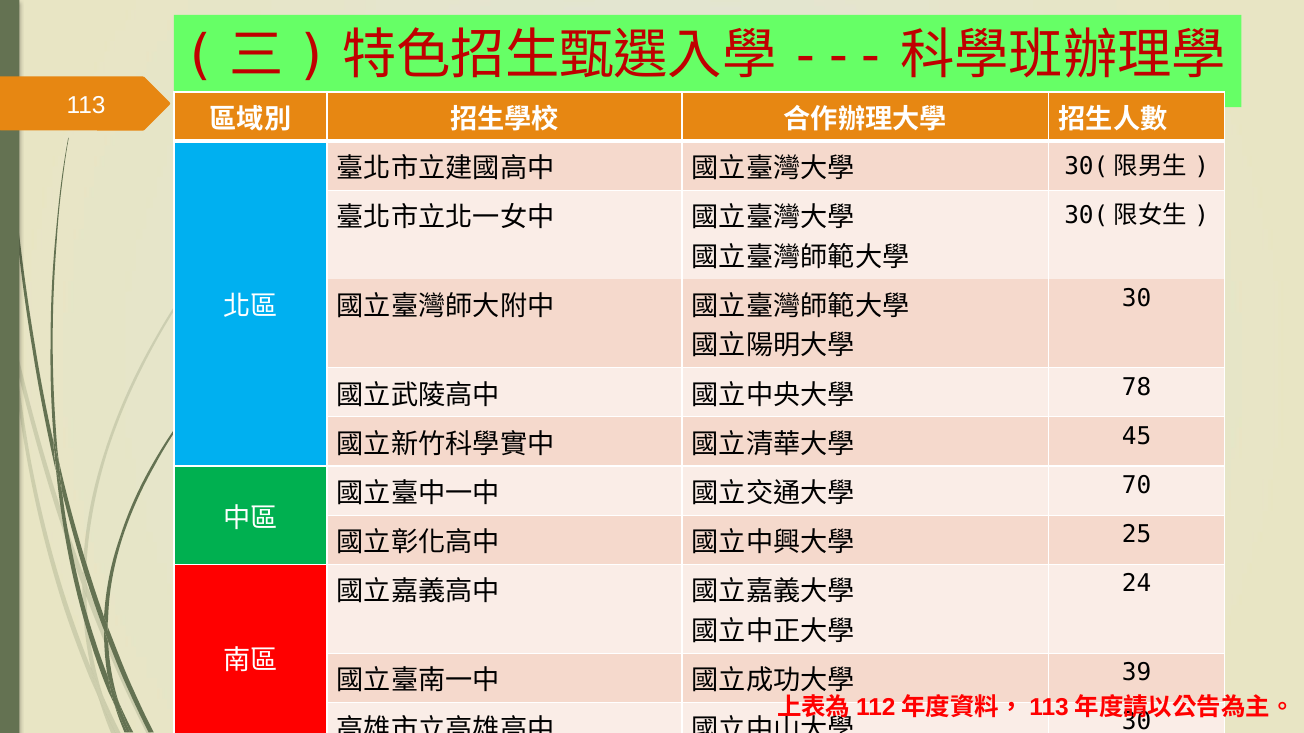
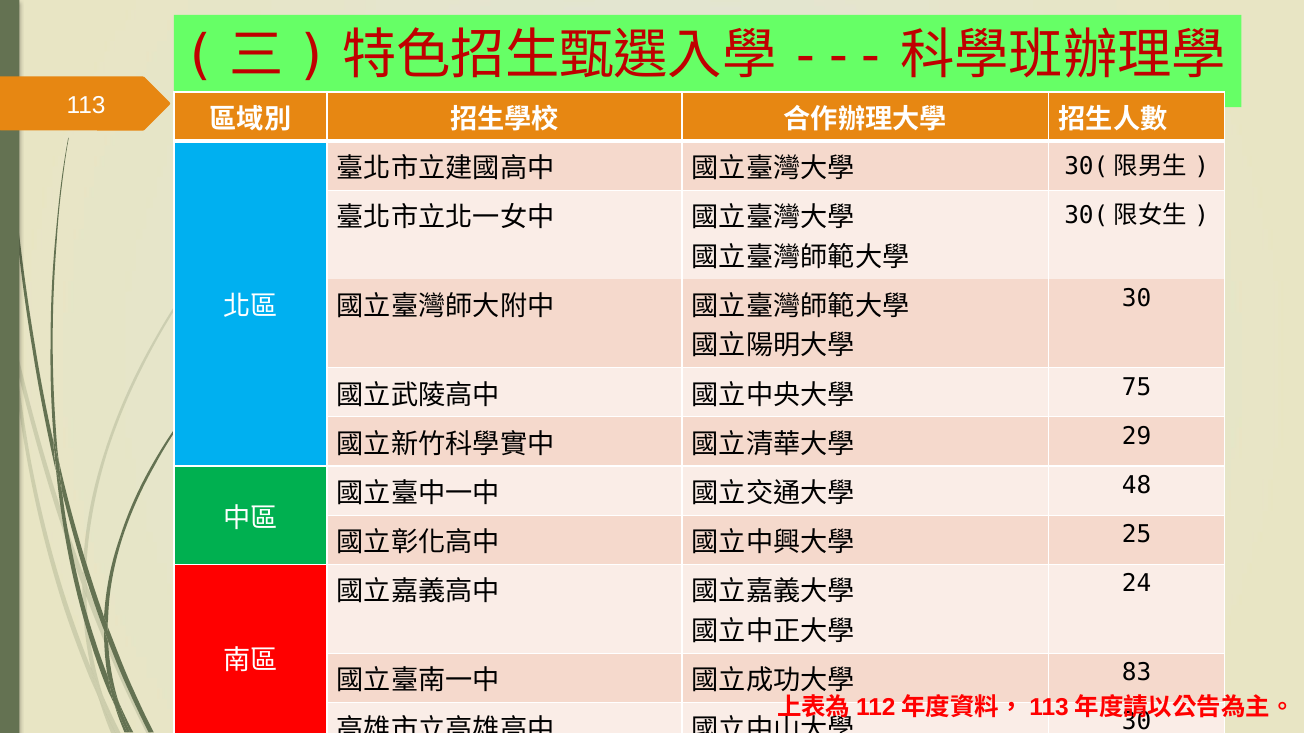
78: 78 -> 75
45: 45 -> 29
70: 70 -> 48
39: 39 -> 83
